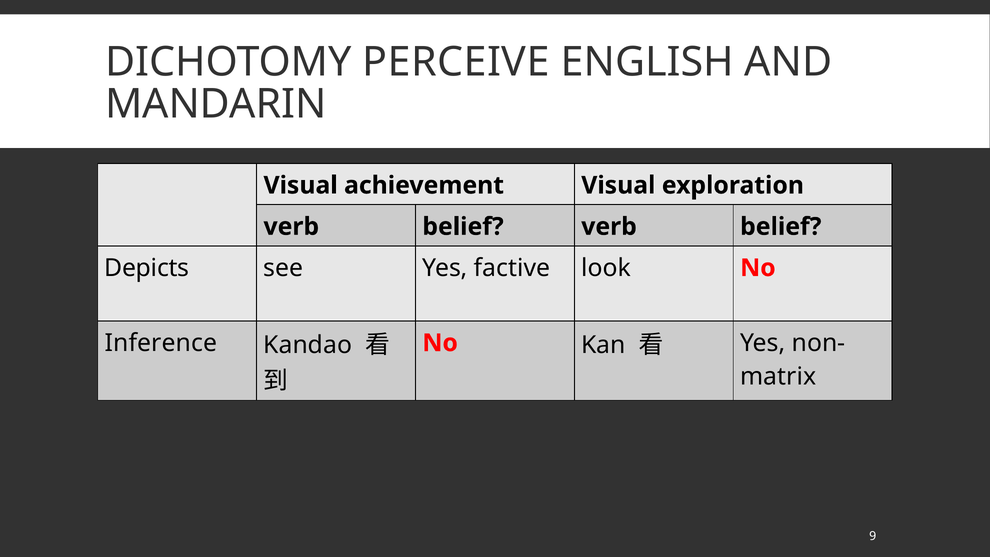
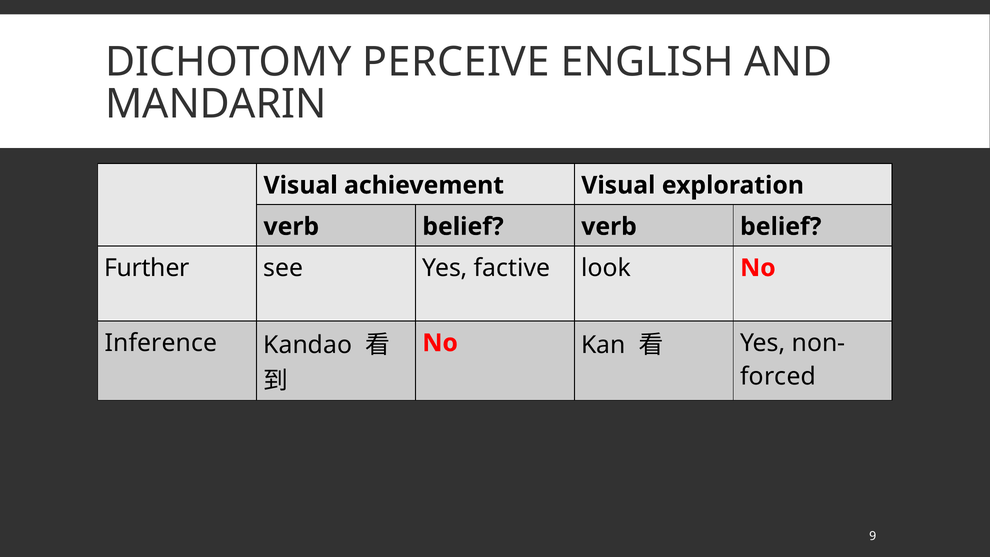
Depicts: Depicts -> Further
matrix: matrix -> forced
